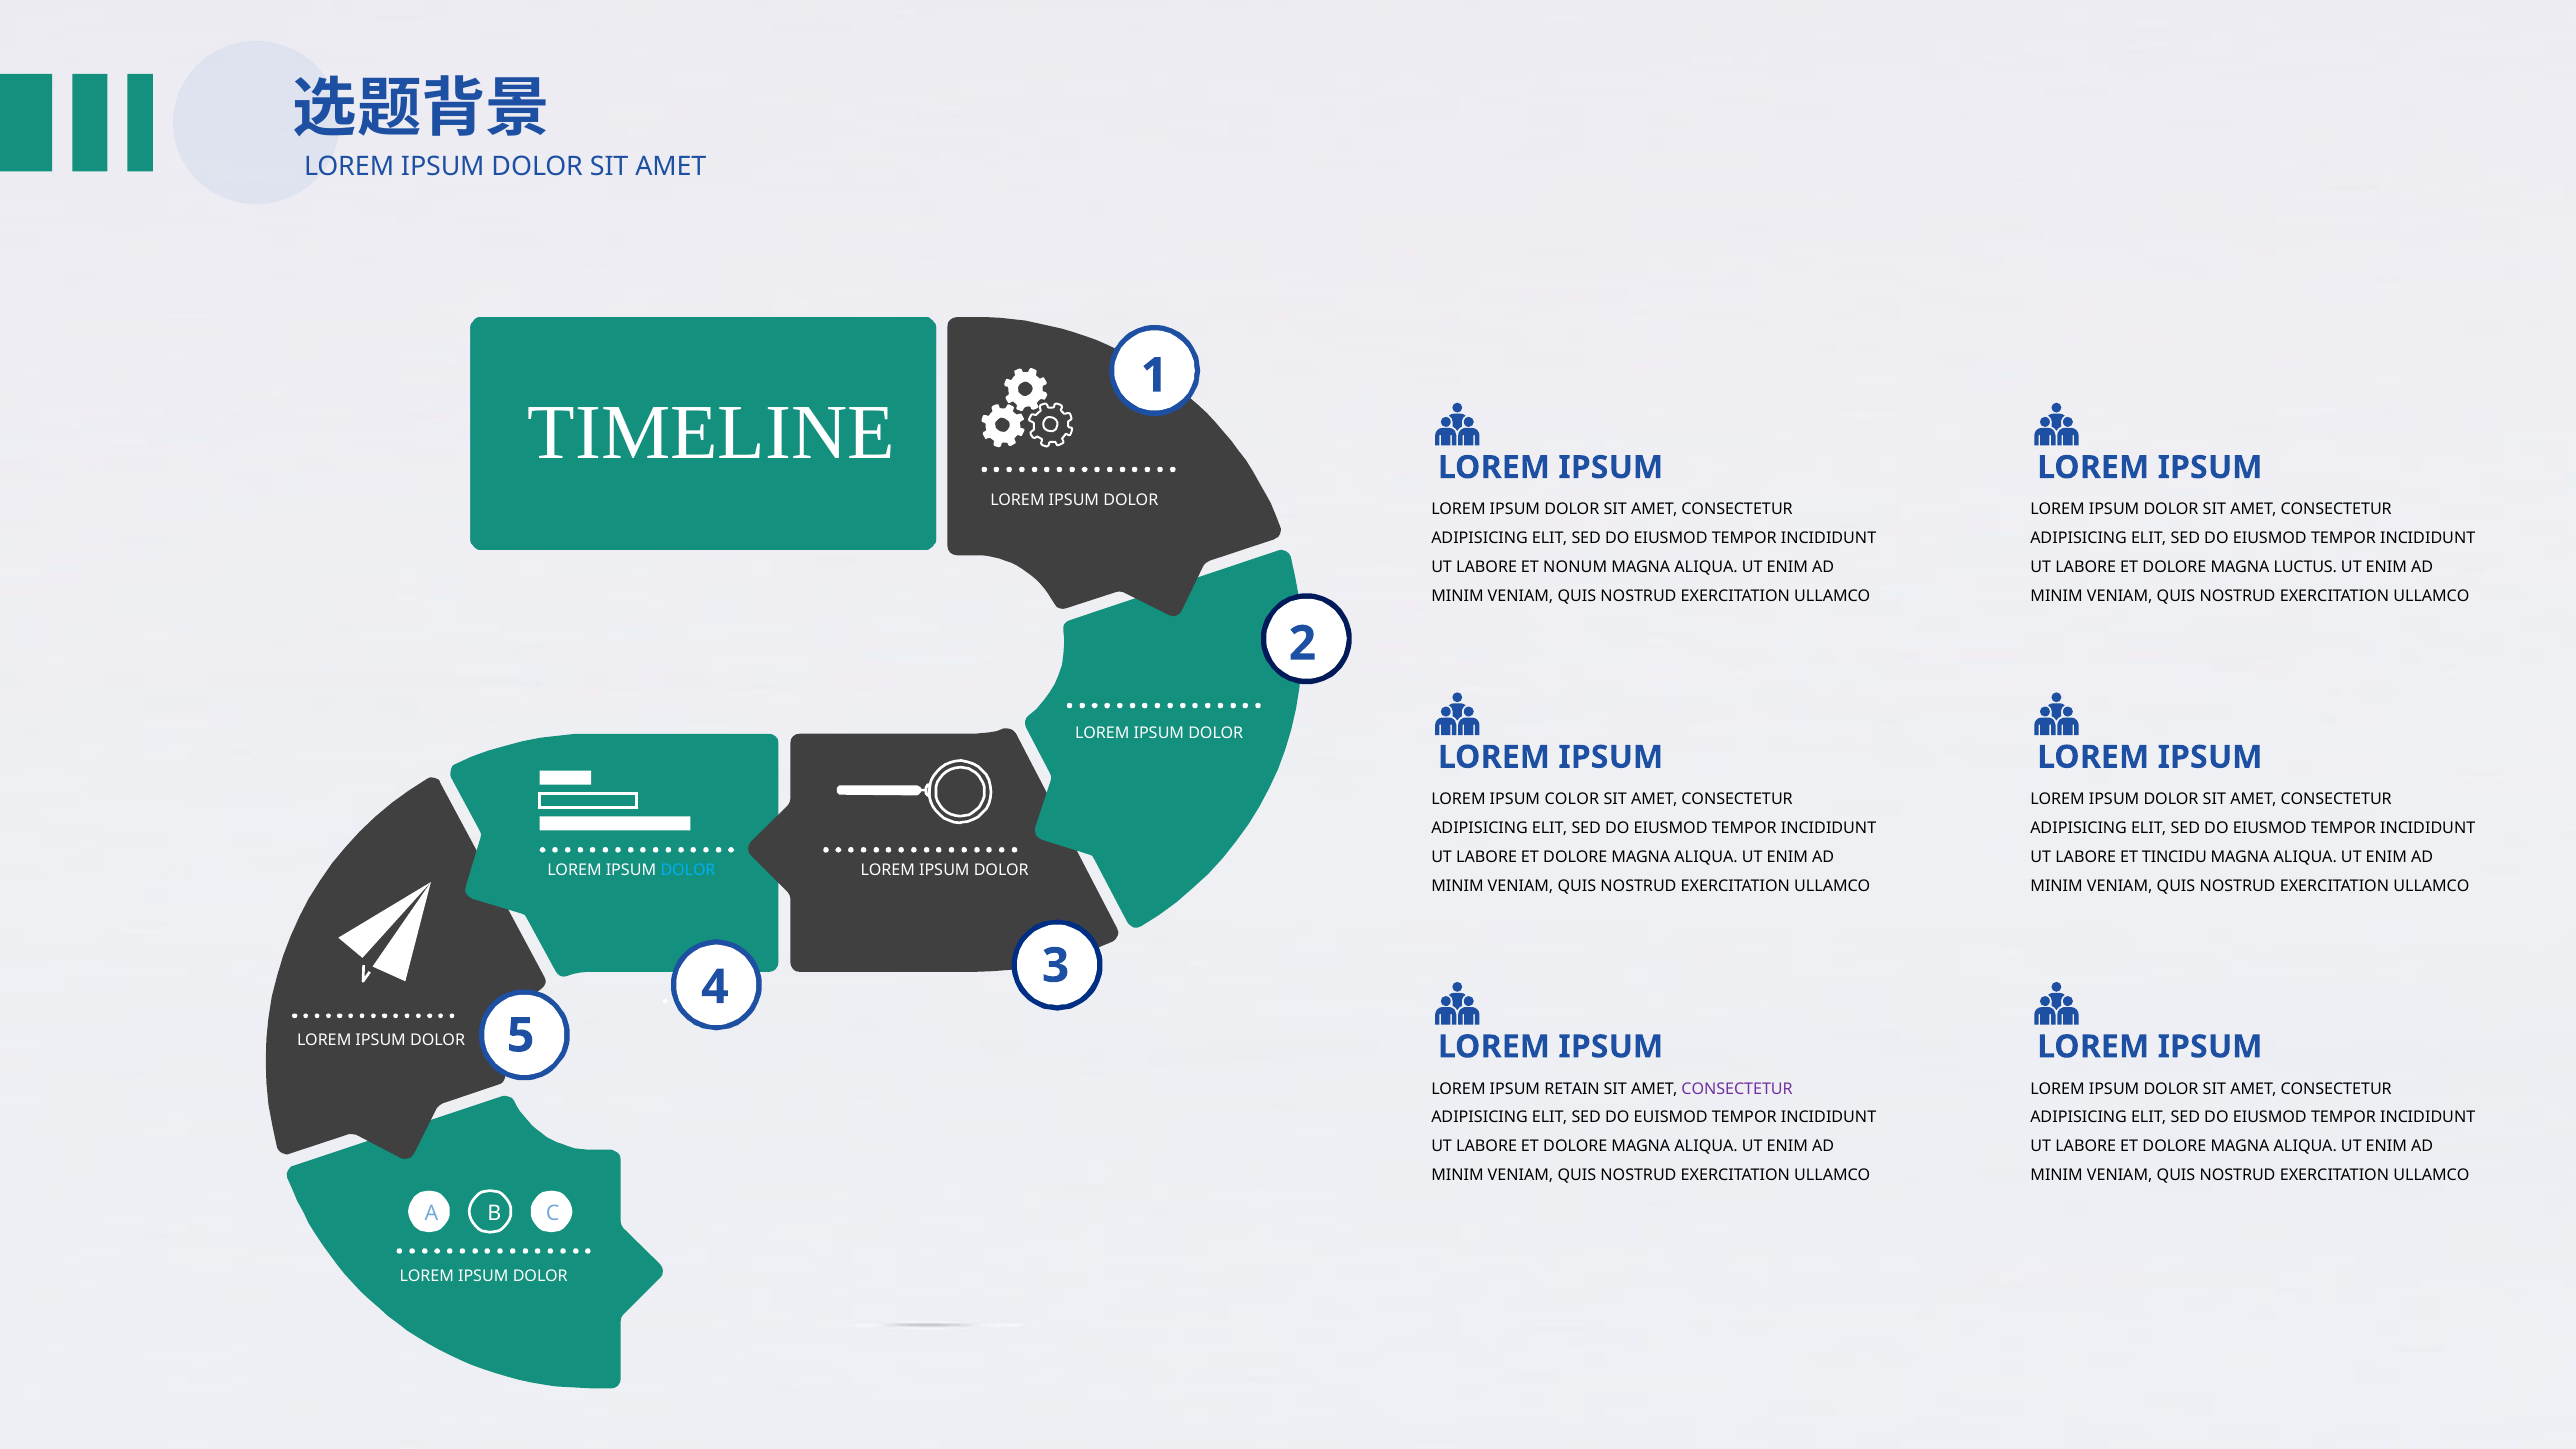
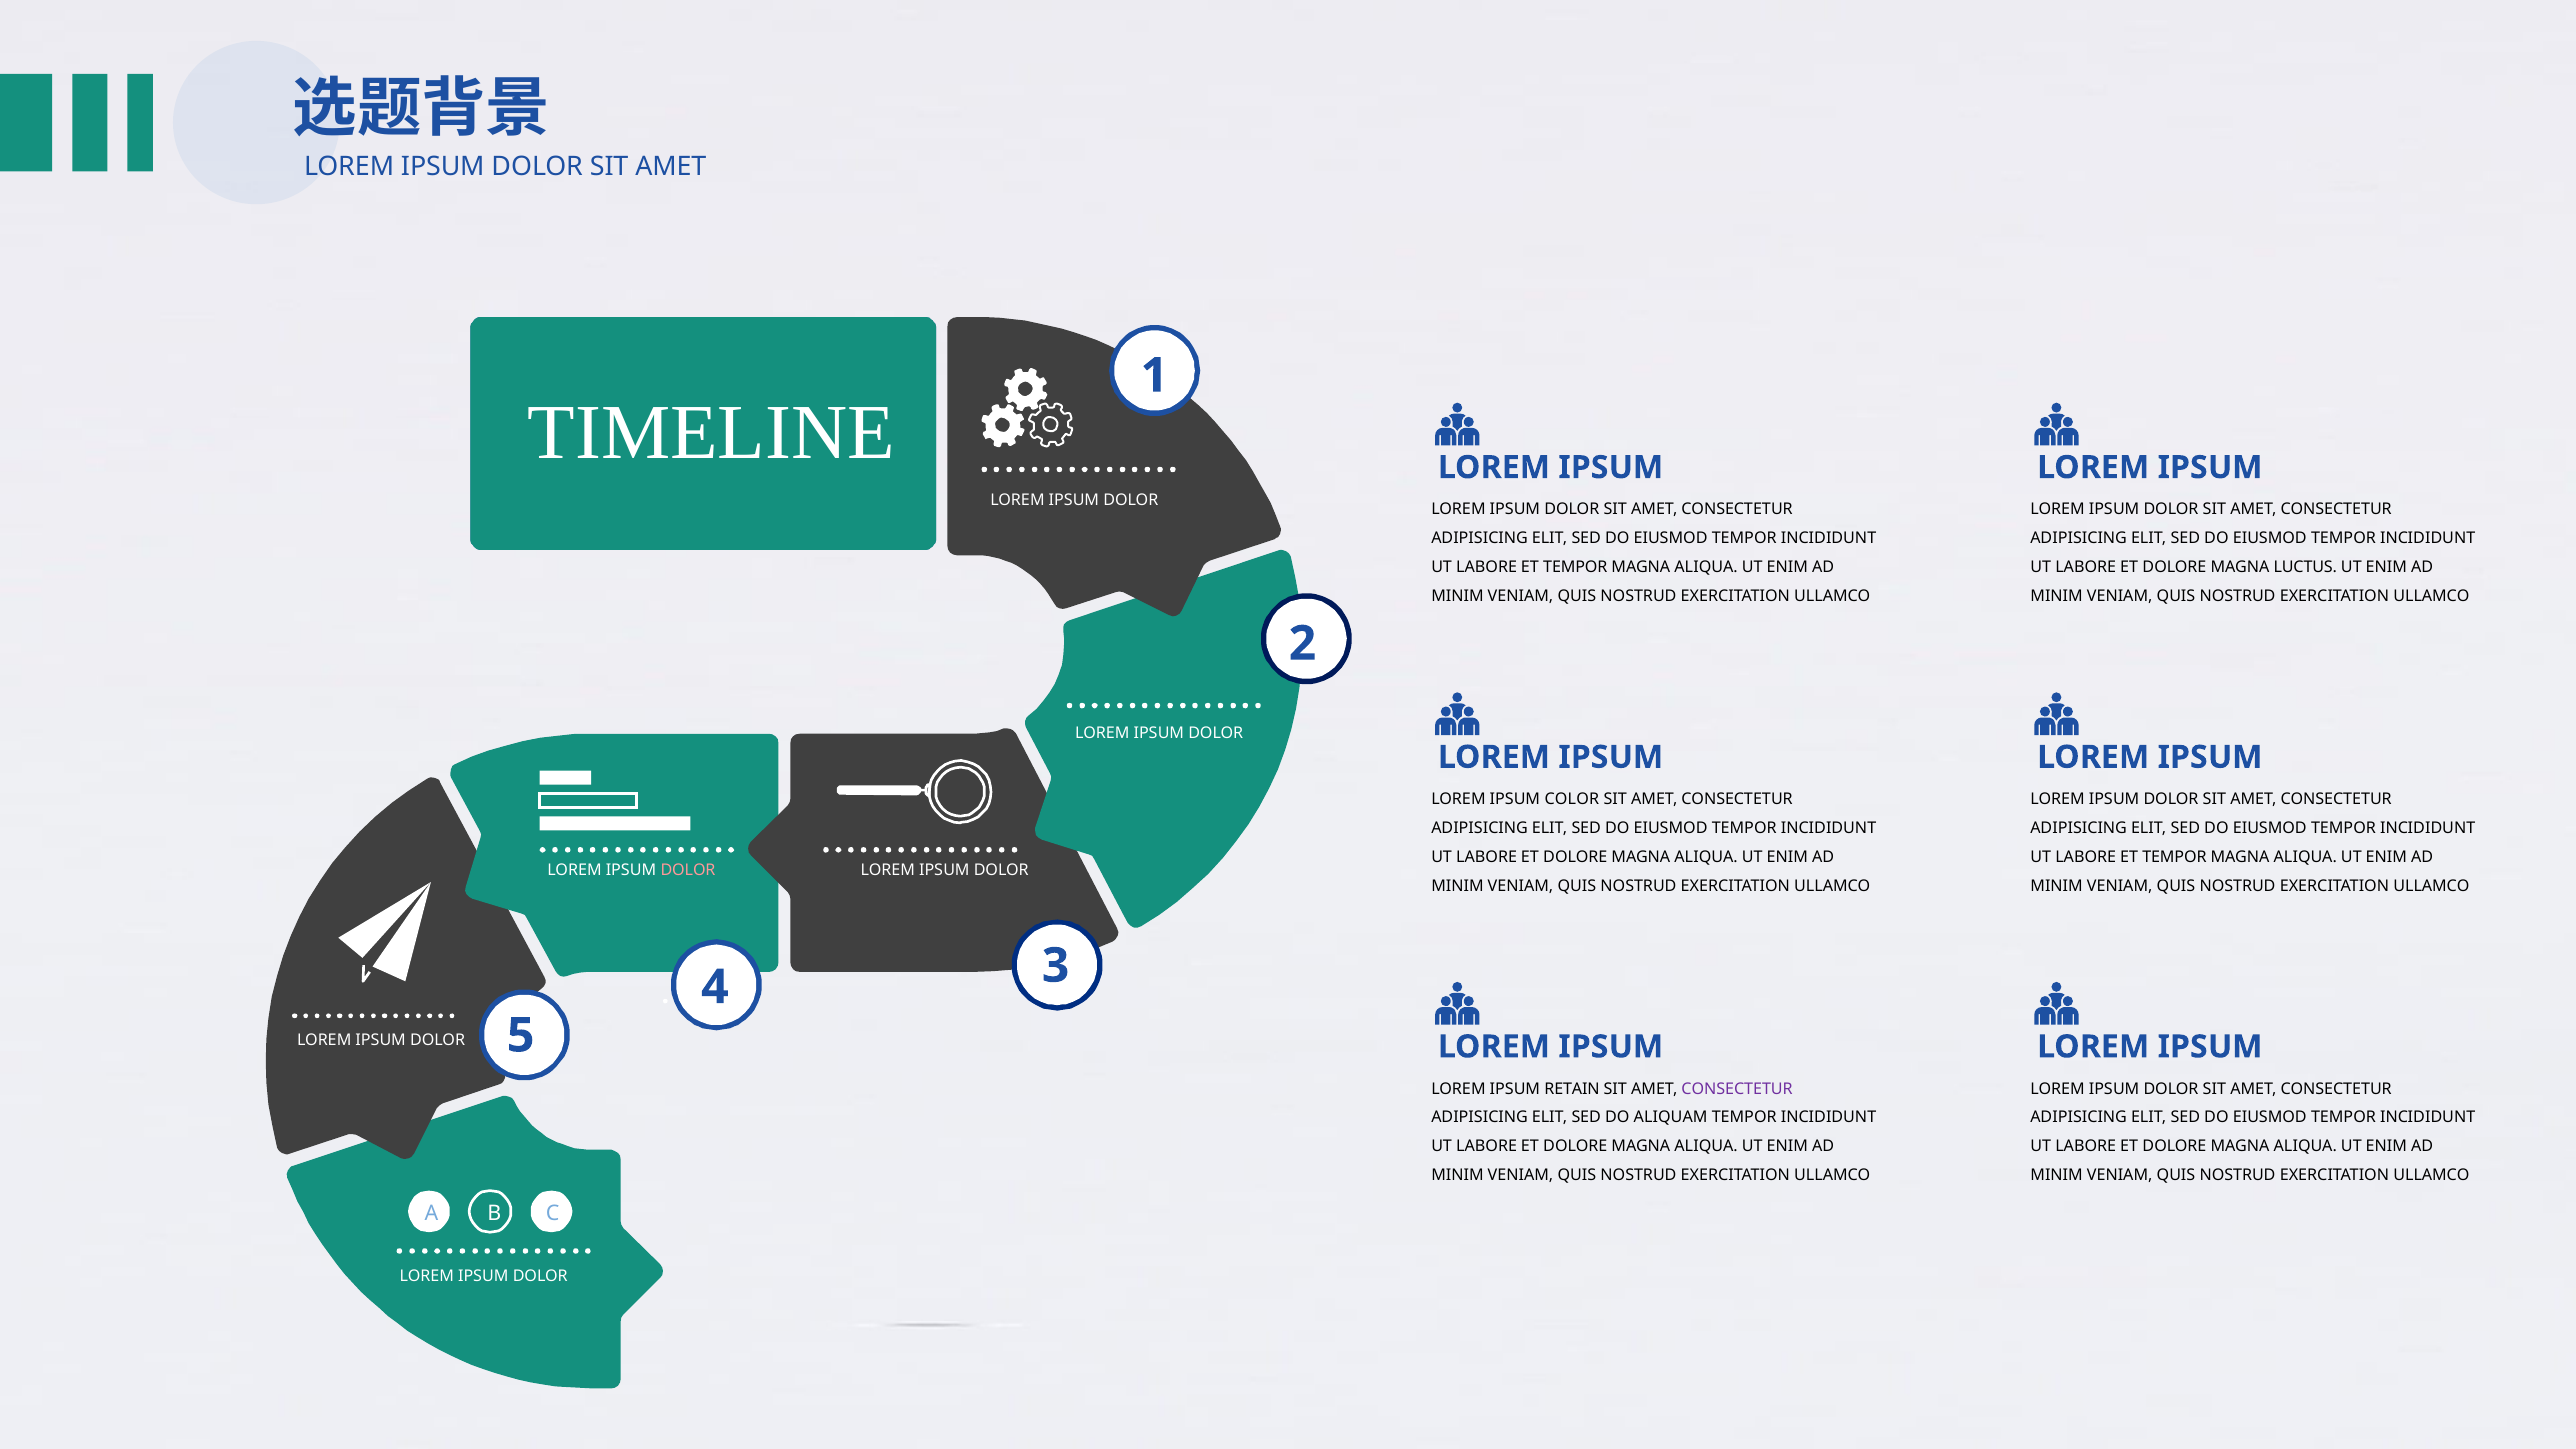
NONUM at (1575, 567): NONUM -> TEMPOR
TINCIDU at (2174, 857): TINCIDU -> TEMPOR
DOLOR at (688, 870) colour: light blue -> pink
EUISMOD: EUISMOD -> ALIQUAM
